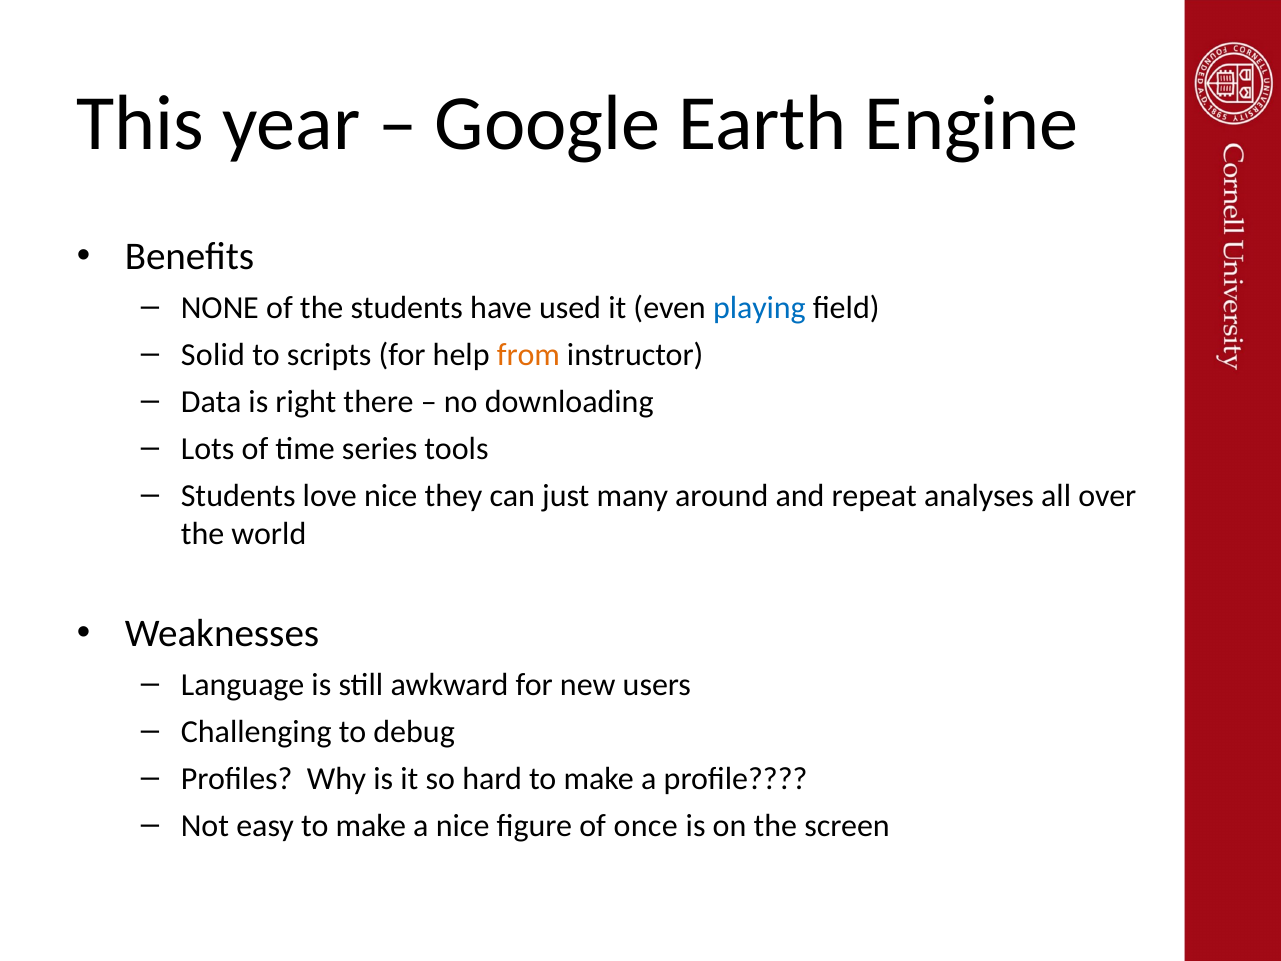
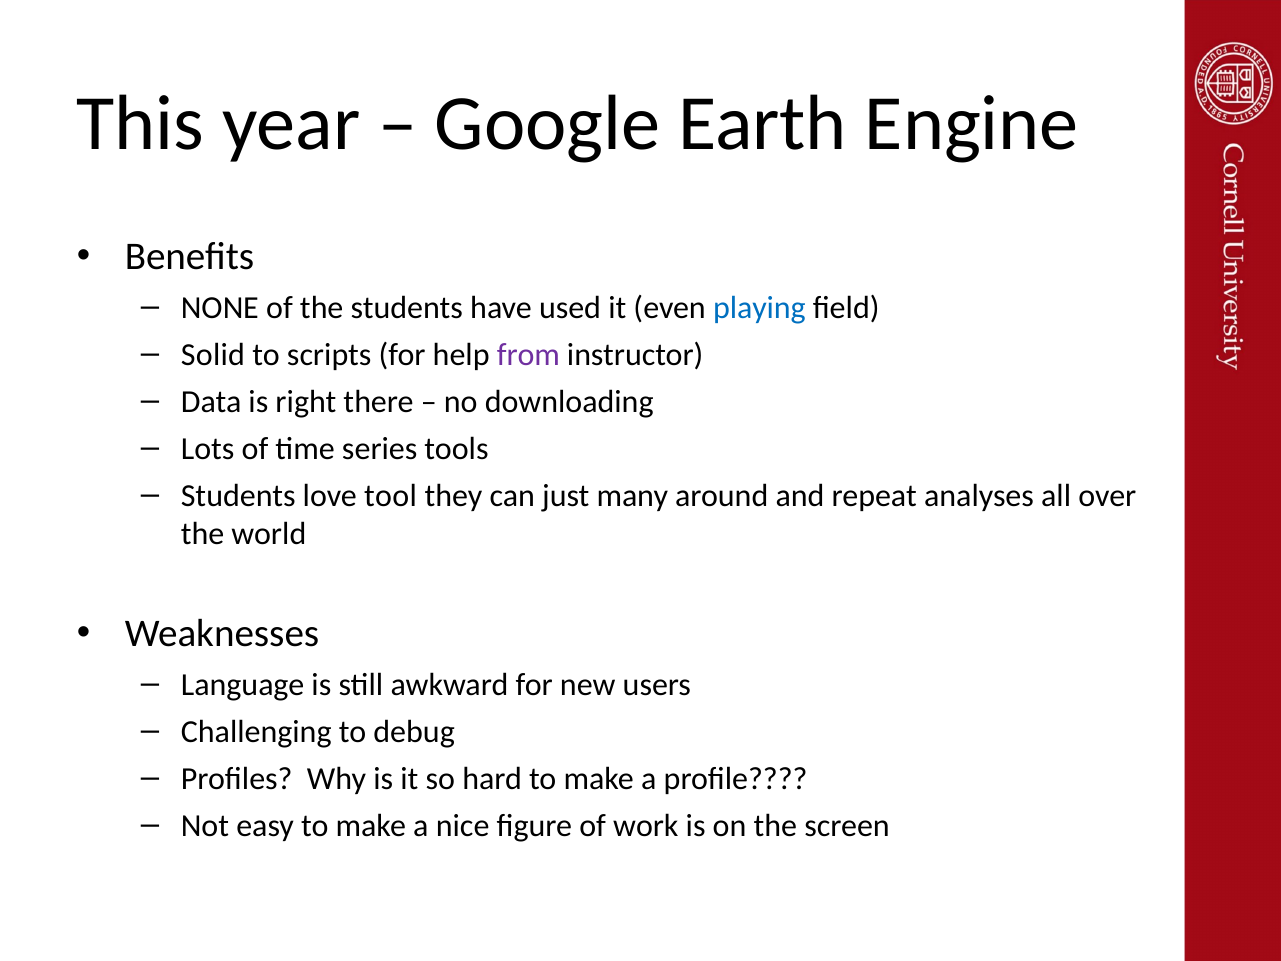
from colour: orange -> purple
love nice: nice -> tool
once: once -> work
